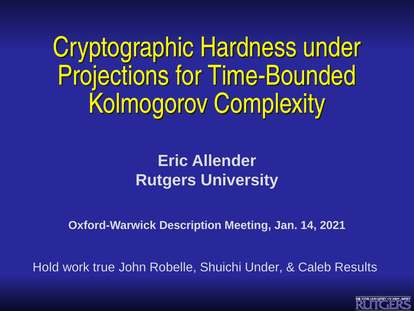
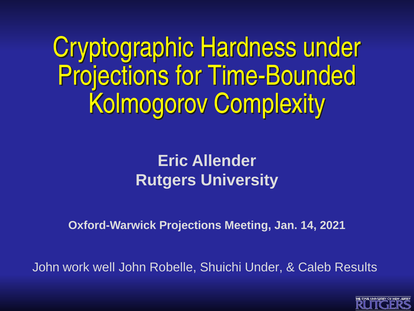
Oxford-Warwick Description: Description -> Projections
Hold at (46, 267): Hold -> John
true: true -> well
